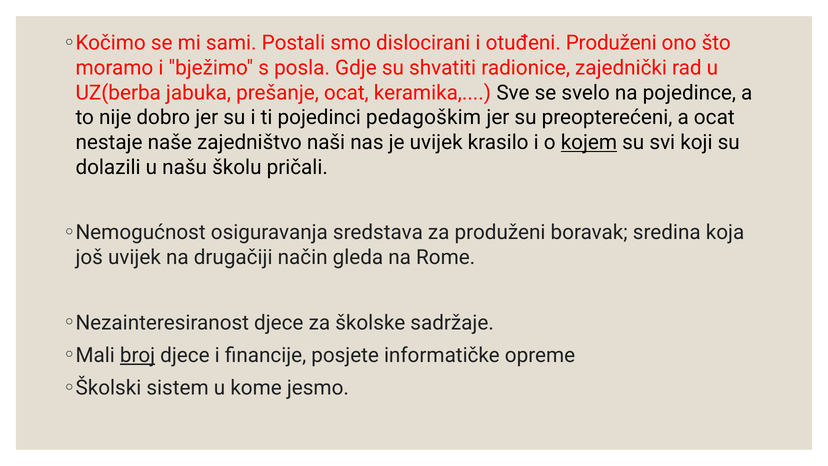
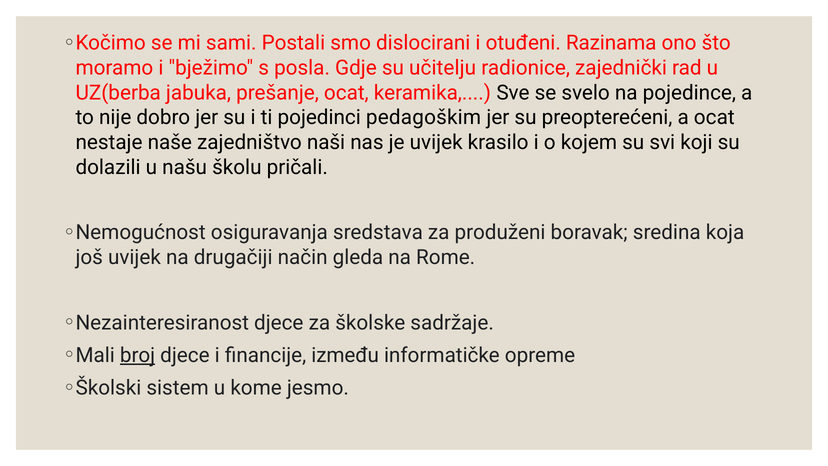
otuđeni Produženi: Produženi -> Razinama
shvatiti: shvatiti -> učitelju
kojem underline: present -> none
posjete: posjete -> između
